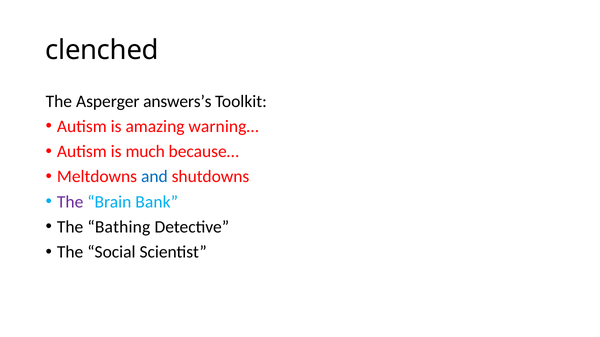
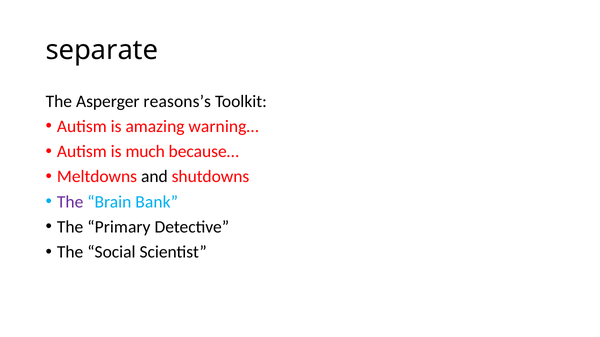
clenched: clenched -> separate
answers’s: answers’s -> reasons’s
and colour: blue -> black
Bathing: Bathing -> Primary
